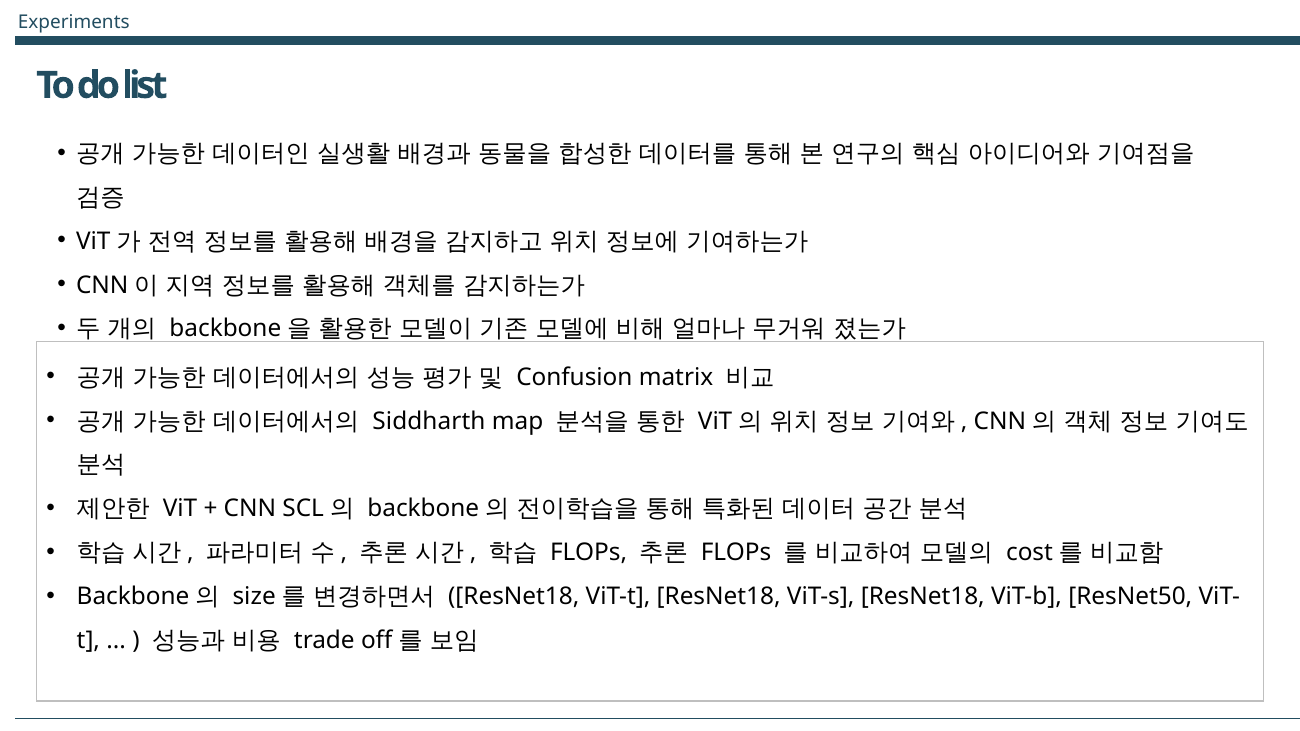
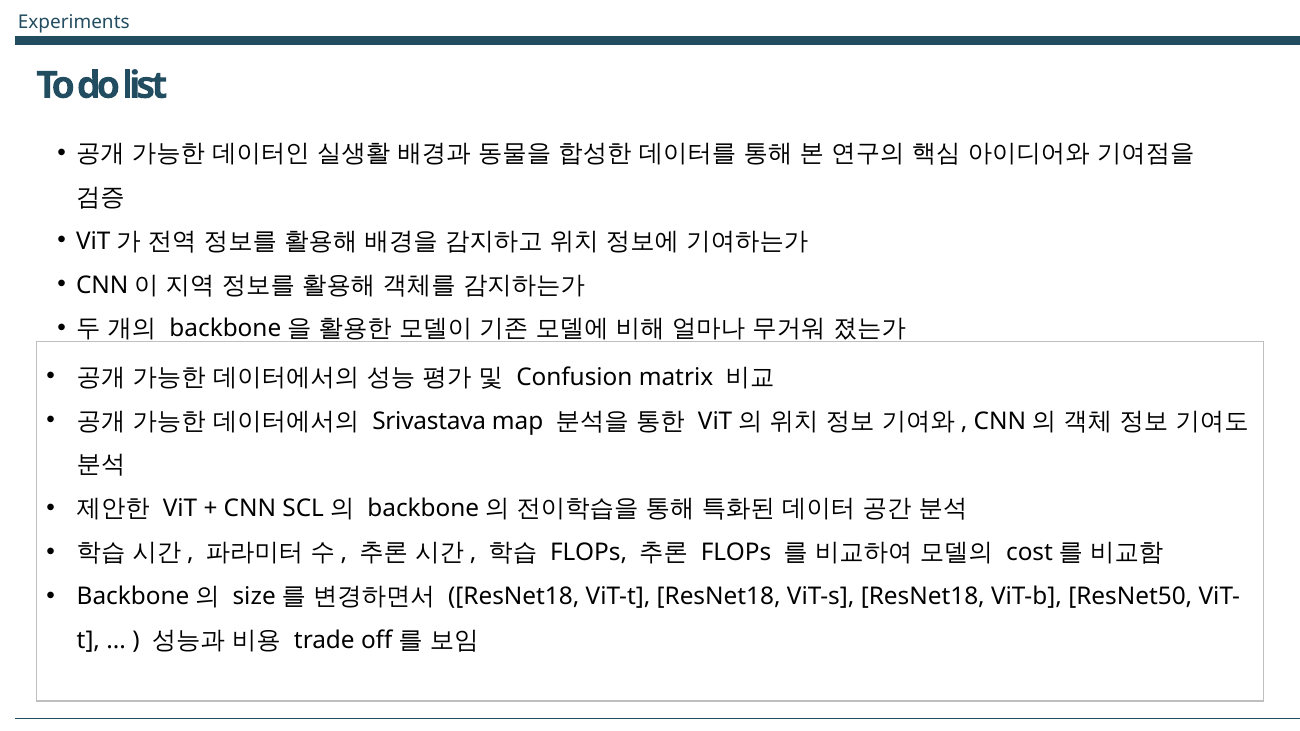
Siddharth: Siddharth -> Srivastava
